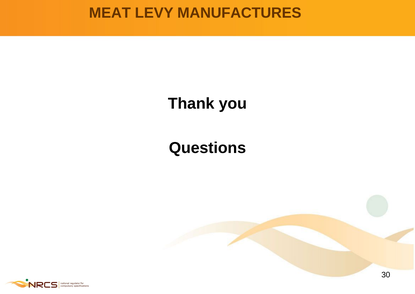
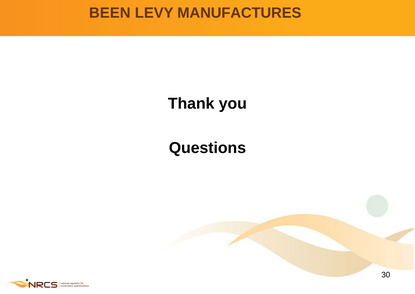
MEAT: MEAT -> BEEN
